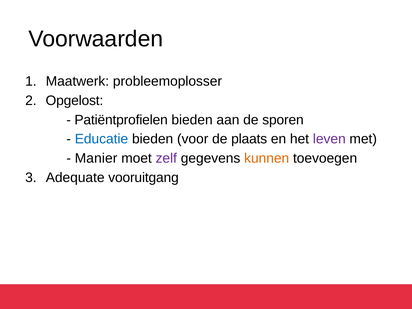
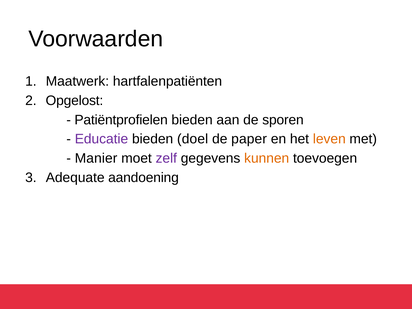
probleemoplosser: probleemoplosser -> hartfalenpatiënten
Educatie colour: blue -> purple
voor: voor -> doel
plaats: plaats -> paper
leven colour: purple -> orange
vooruitgang: vooruitgang -> aandoening
